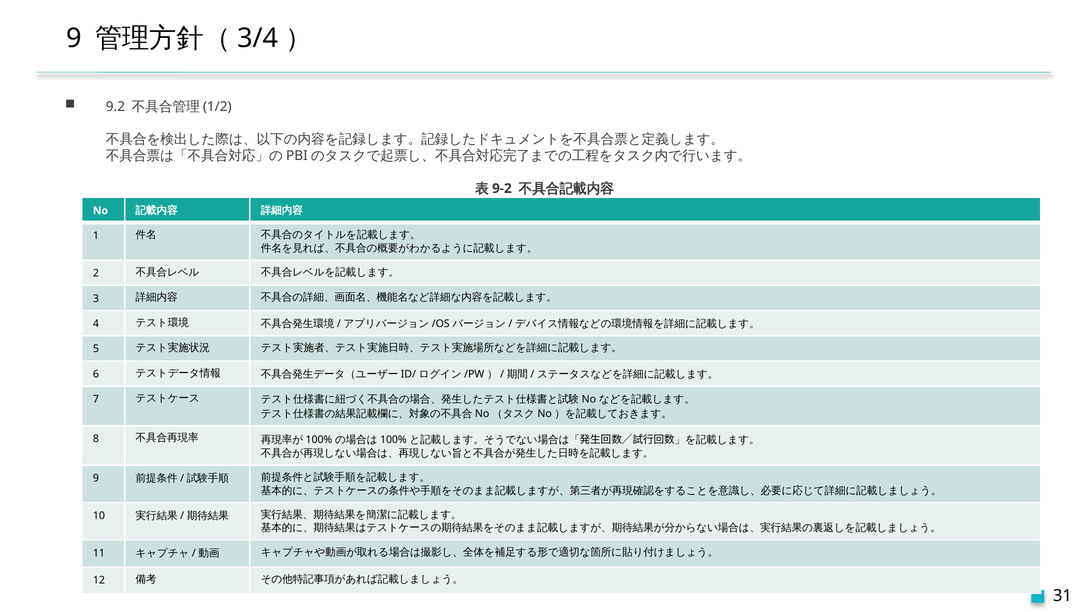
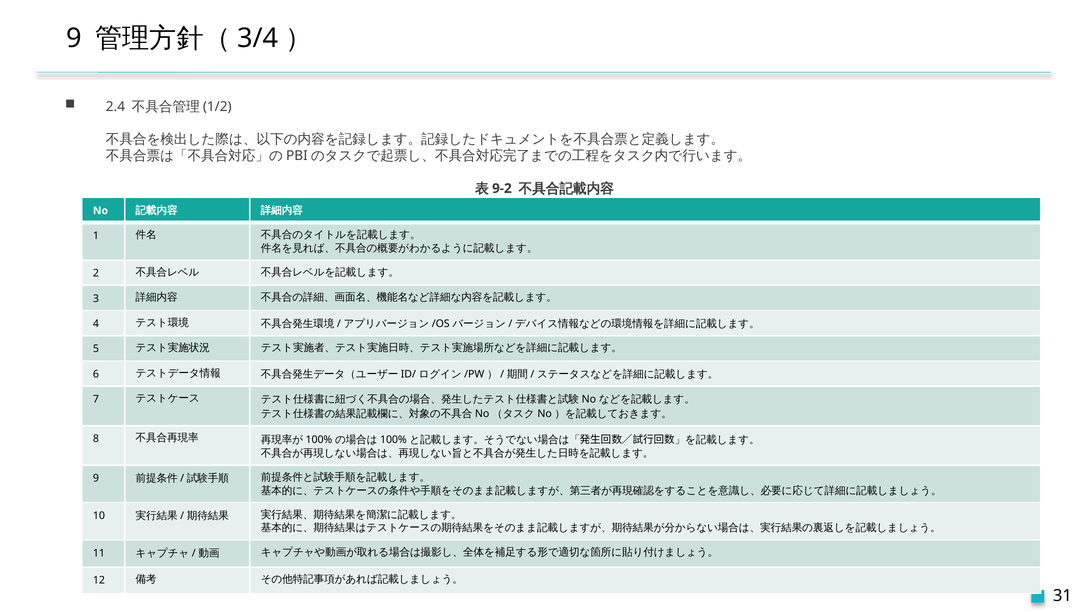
9.2: 9.2 -> 2.4
